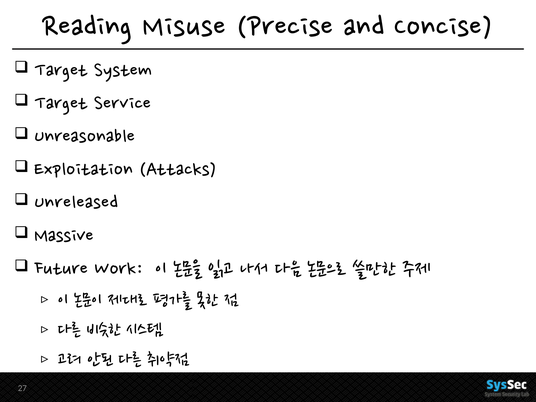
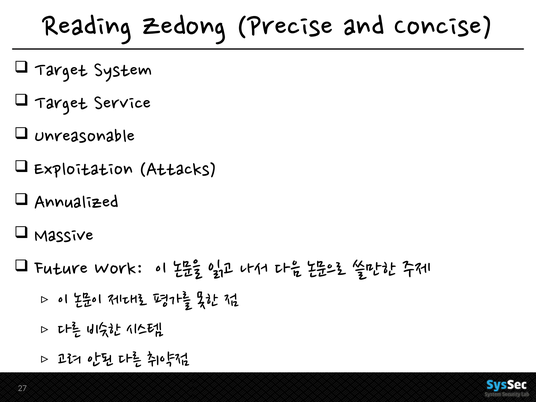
Misuse: Misuse -> Zedong
Unreleased: Unreleased -> Annualized
